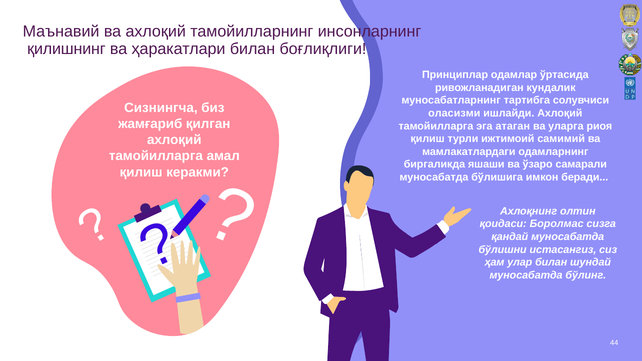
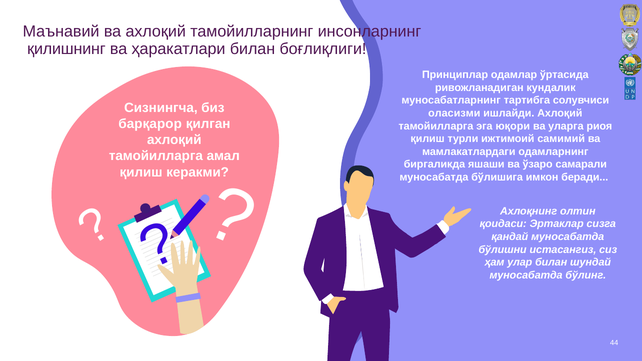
жамғариб: жамғариб -> барқарор
атаган: атаган -> юқори
Боролмас: Боролмас -> Эртаклар
